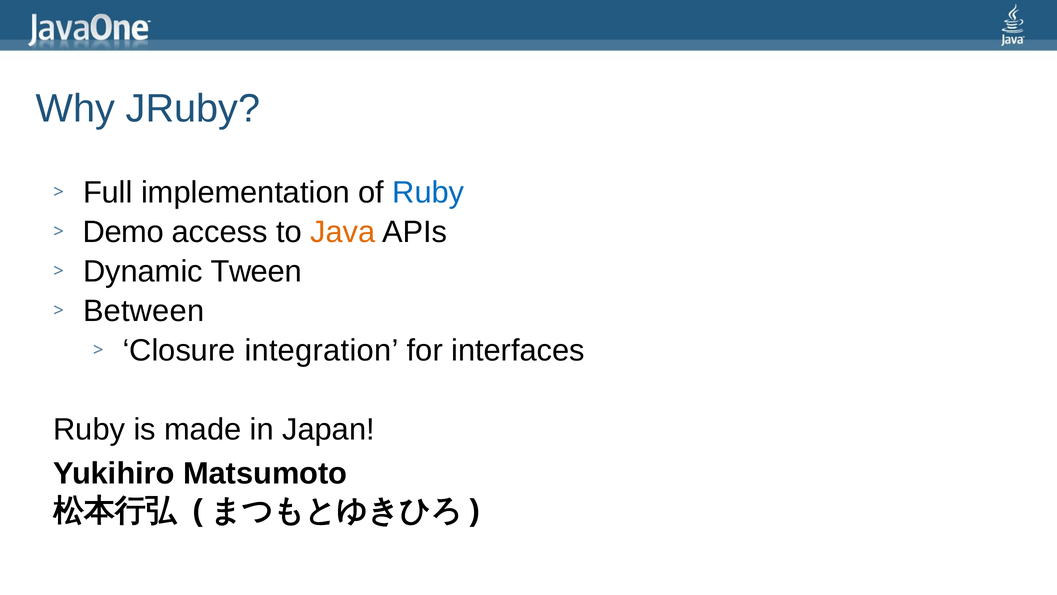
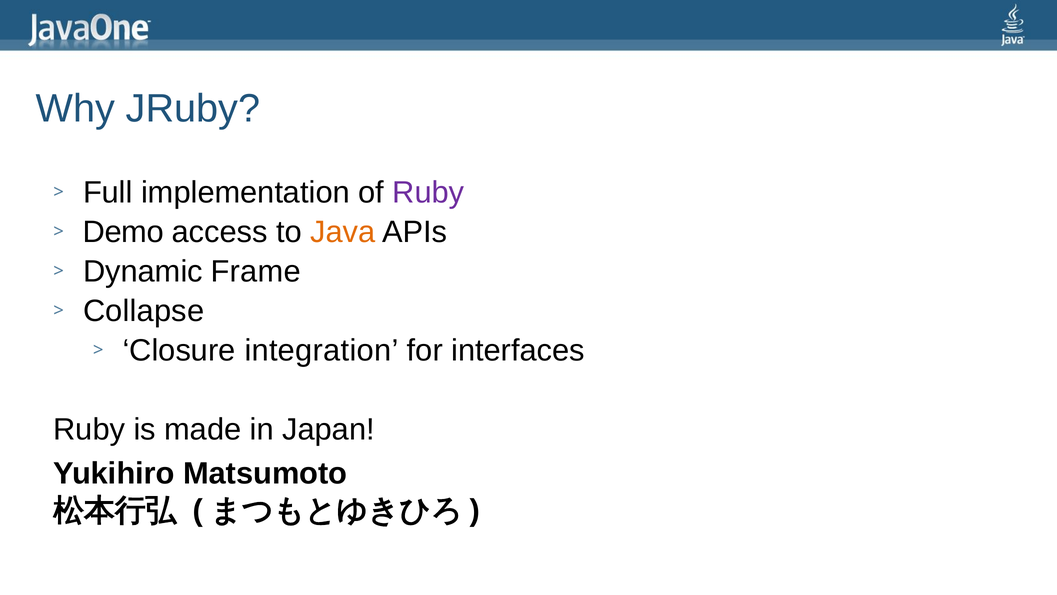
Ruby at (428, 193) colour: blue -> purple
Tween: Tween -> Frame
Between: Between -> Collapse
